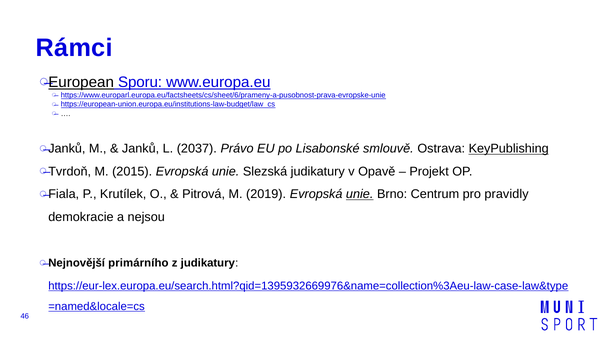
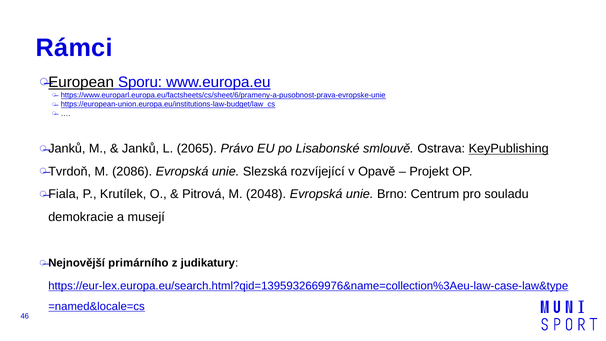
2037: 2037 -> 2065
2015: 2015 -> 2086
Slezská judikatury: judikatury -> rozvíjející
2019: 2019 -> 2048
unie at (360, 194) underline: present -> none
pravidly: pravidly -> souladu
nejsou: nejsou -> musejí
